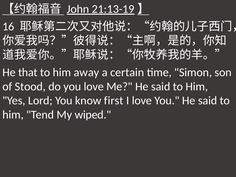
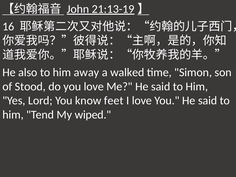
that: that -> also
certain: certain -> walked
first: first -> feet
